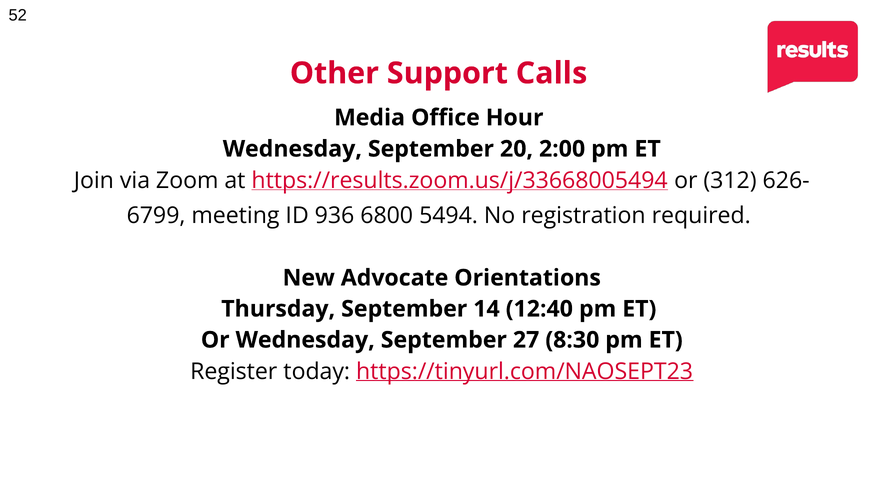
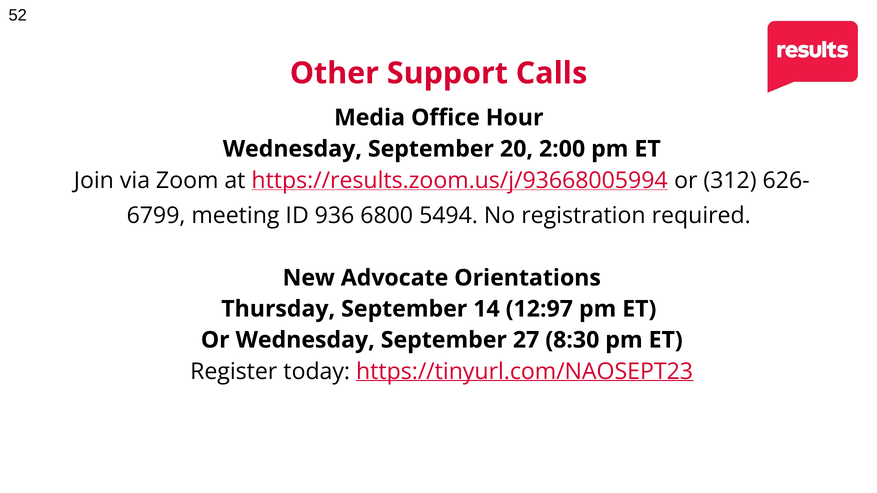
https://results.zoom.us/j/33668005494: https://results.zoom.us/j/33668005494 -> https://results.zoom.us/j/93668005994
12:40: 12:40 -> 12:97
